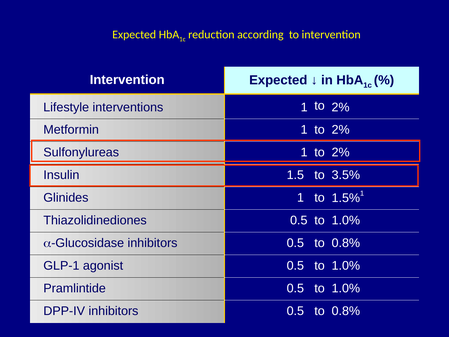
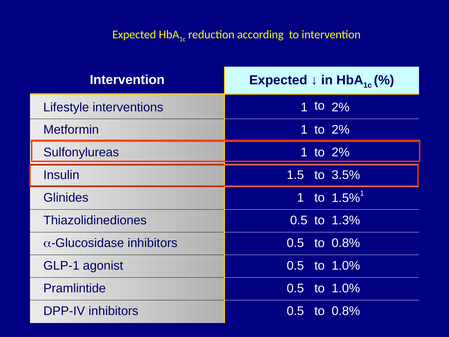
Thiazolidinediones 0.5 to 1.0%: 1.0% -> 1.3%
